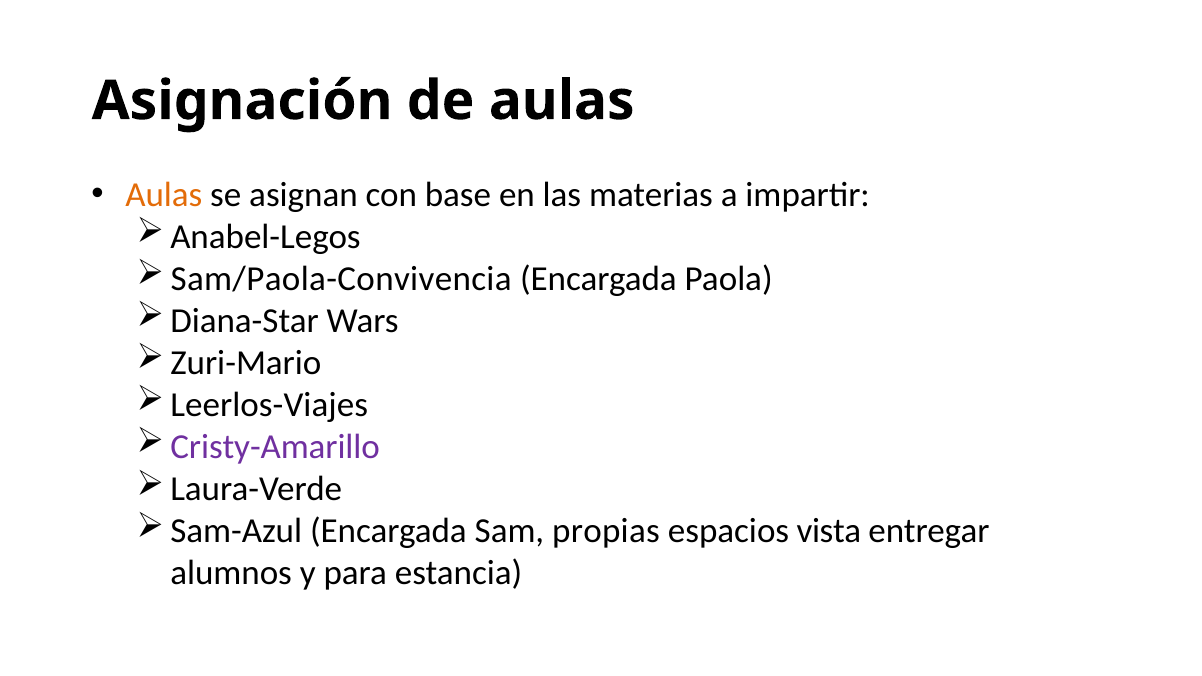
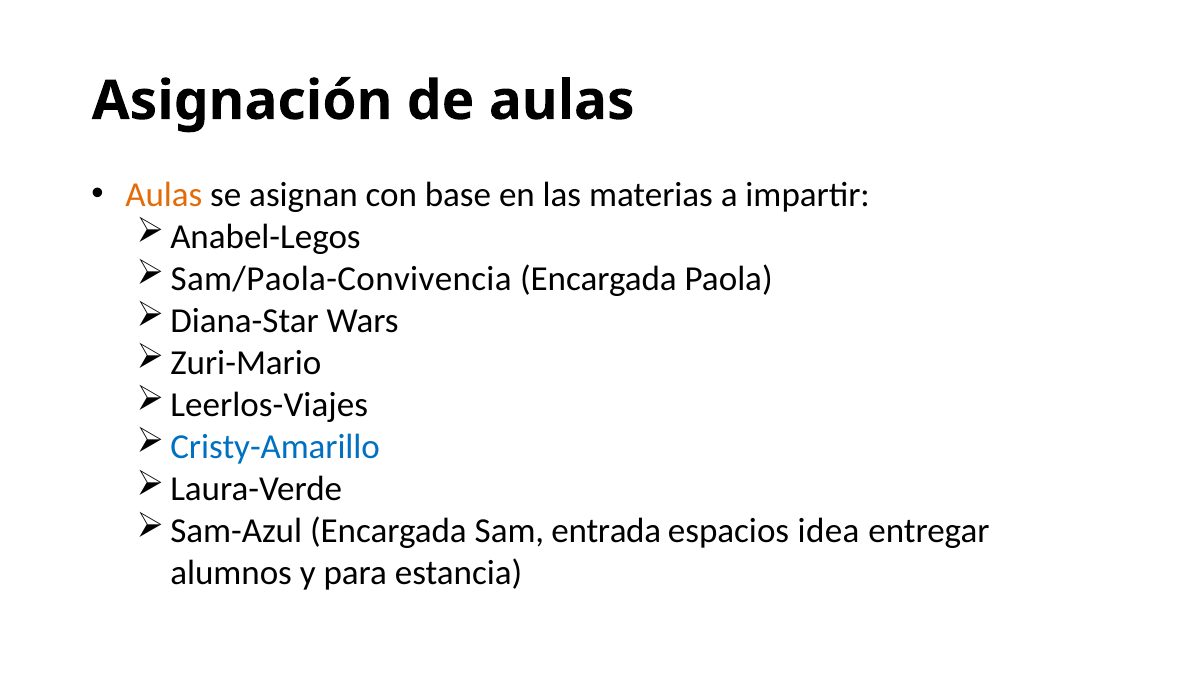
Cristy-Amarillo colour: purple -> blue
propias: propias -> entrada
vista: vista -> idea
